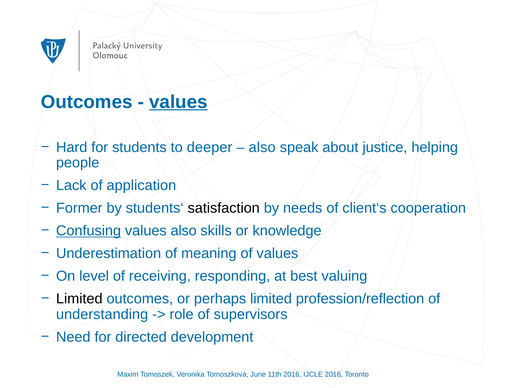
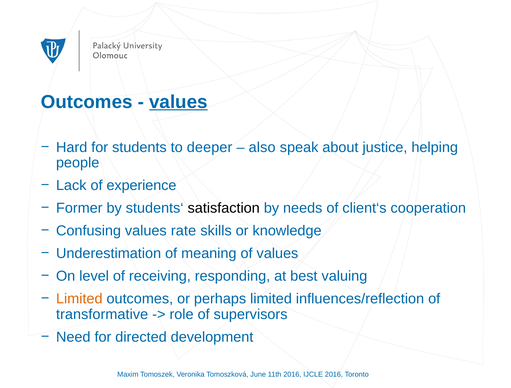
application: application -> experience
Confusing underline: present -> none
values also: also -> rate
Limited at (79, 299) colour: black -> orange
profession/reflection: profession/reflection -> influences/reflection
understanding: understanding -> transformative
